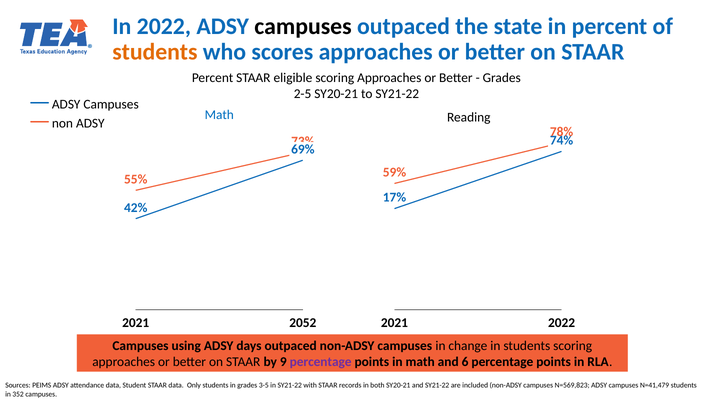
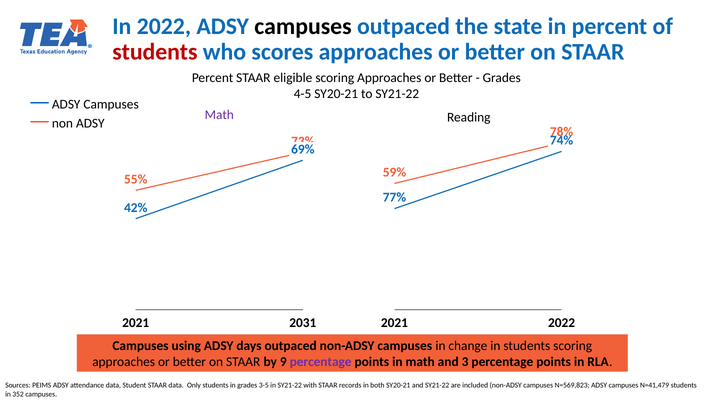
students at (155, 52) colour: orange -> red
2-5: 2-5 -> 4-5
Math at (219, 115) colour: blue -> purple
17%: 17% -> 77%
2052: 2052 -> 2031
6: 6 -> 3
